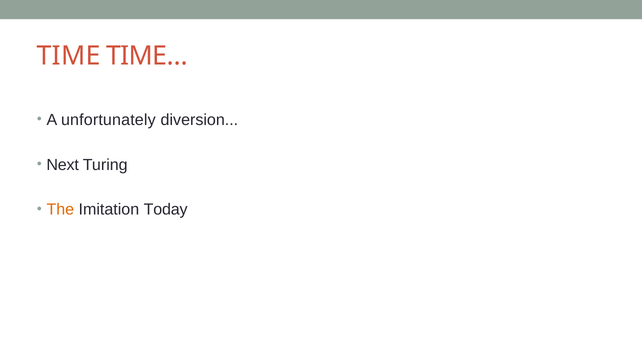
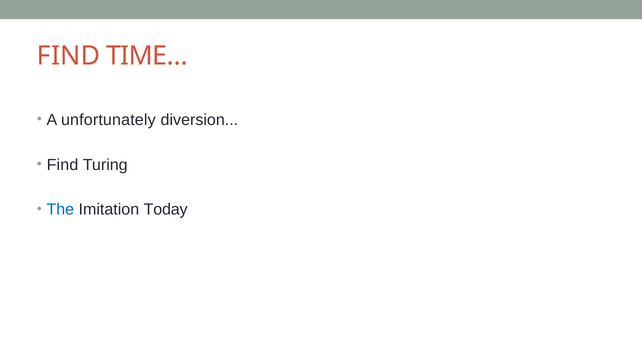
TIME at (69, 56): TIME -> FIND
Next at (63, 165): Next -> Find
The colour: orange -> blue
